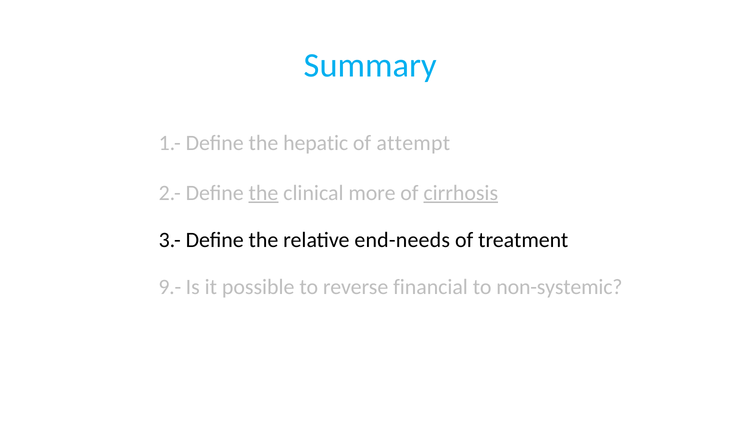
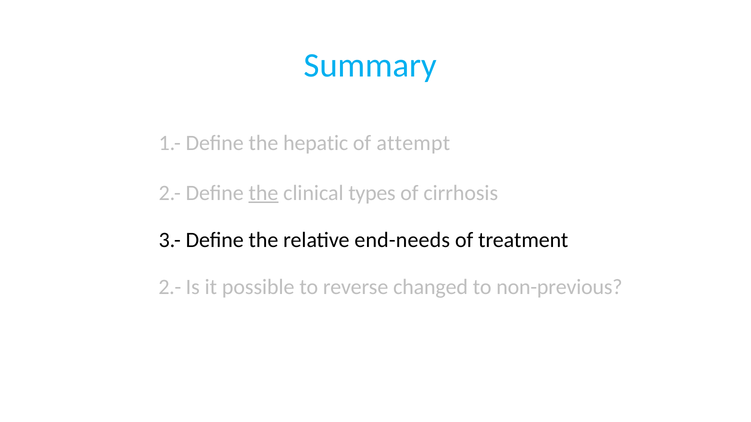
more: more -> types
cirrhosis underline: present -> none
9.- at (170, 287): 9.- -> 2.-
financial: financial -> changed
non-systemic: non-systemic -> non-previous
